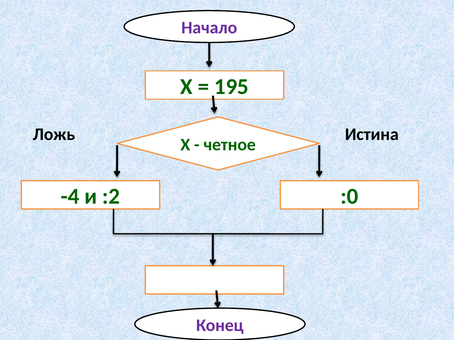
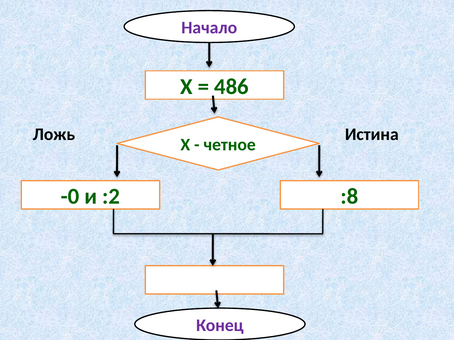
195: 195 -> 486
-4: -4 -> -0
:0: :0 -> :8
